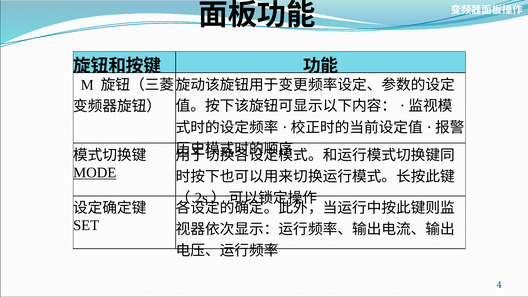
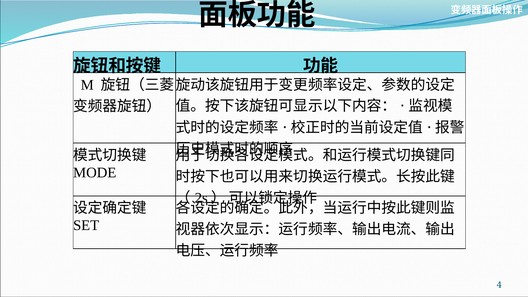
MODE underline: present -> none
